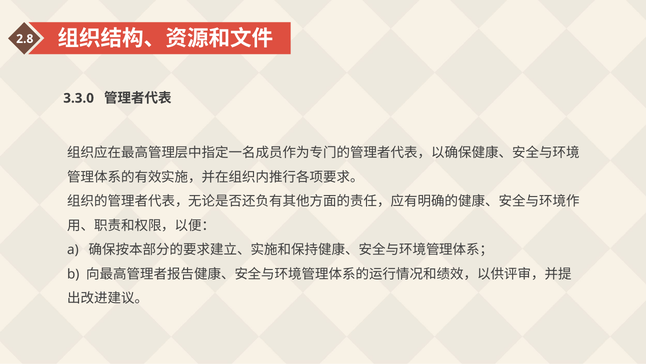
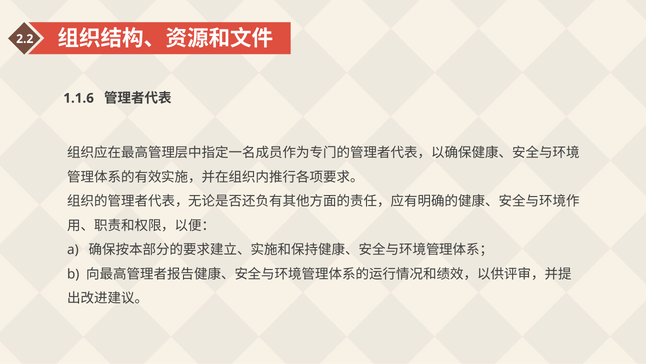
2.8: 2.8 -> 2.2
3.3.0: 3.3.0 -> 1.1.6
